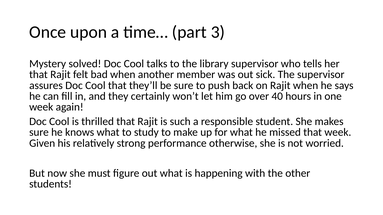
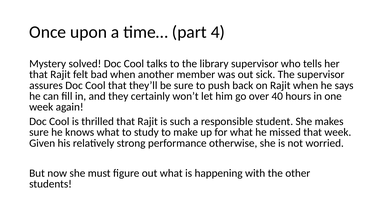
3: 3 -> 4
